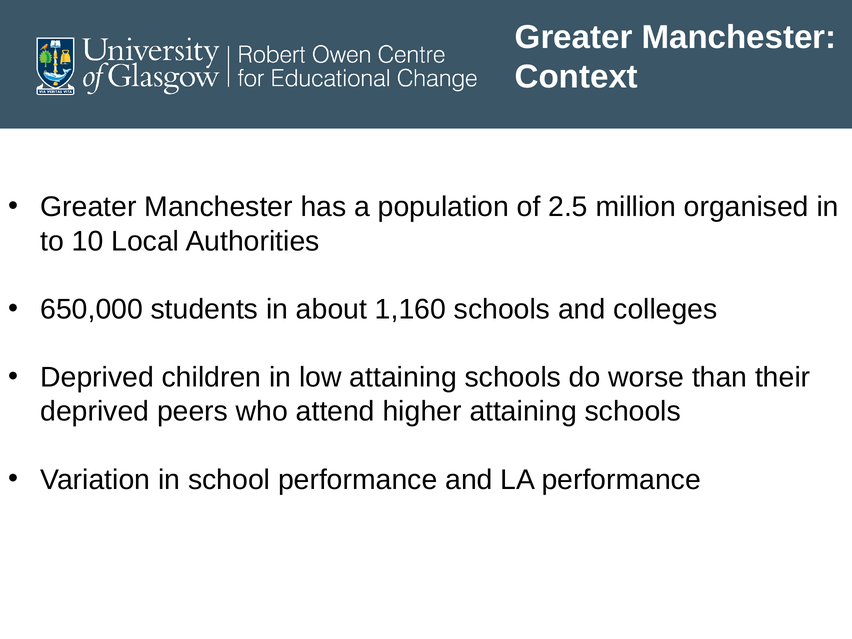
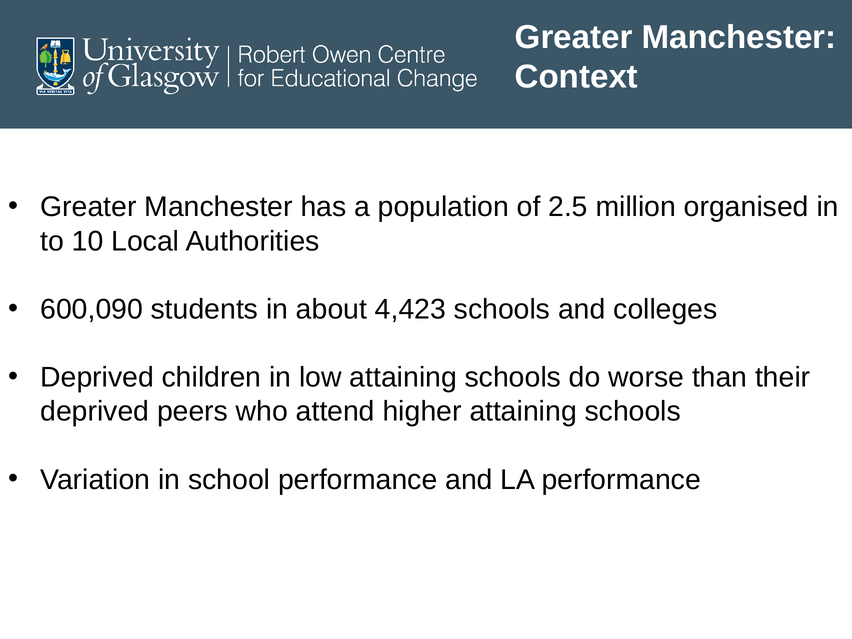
650,000: 650,000 -> 600,090
1,160: 1,160 -> 4,423
